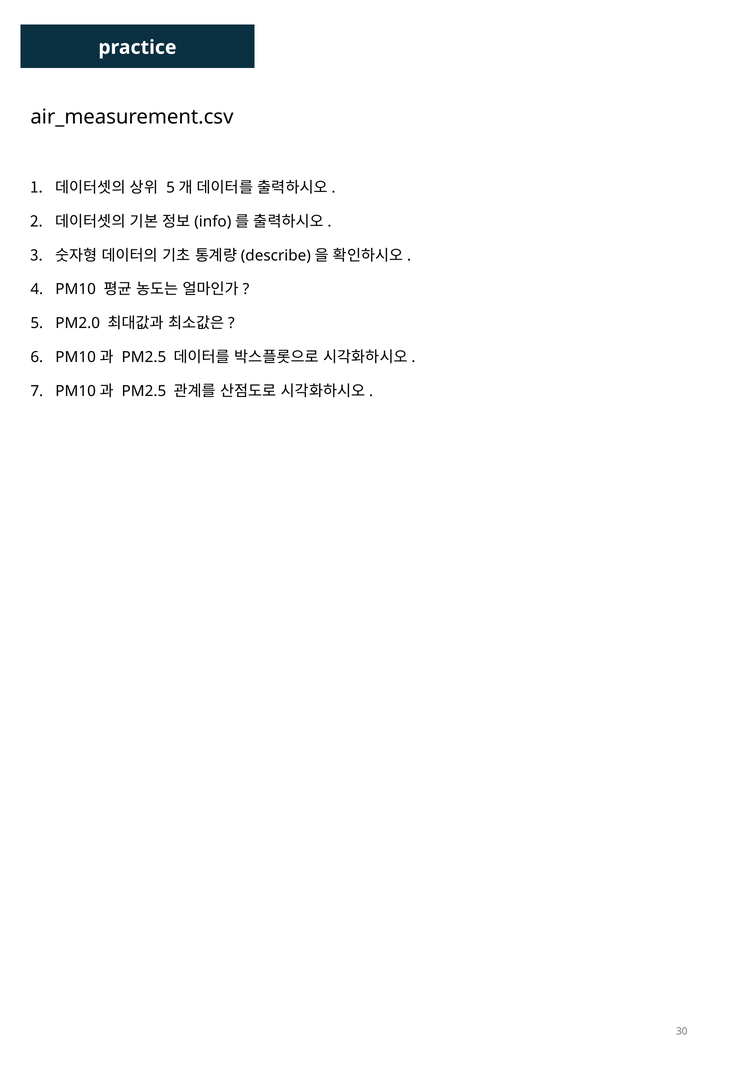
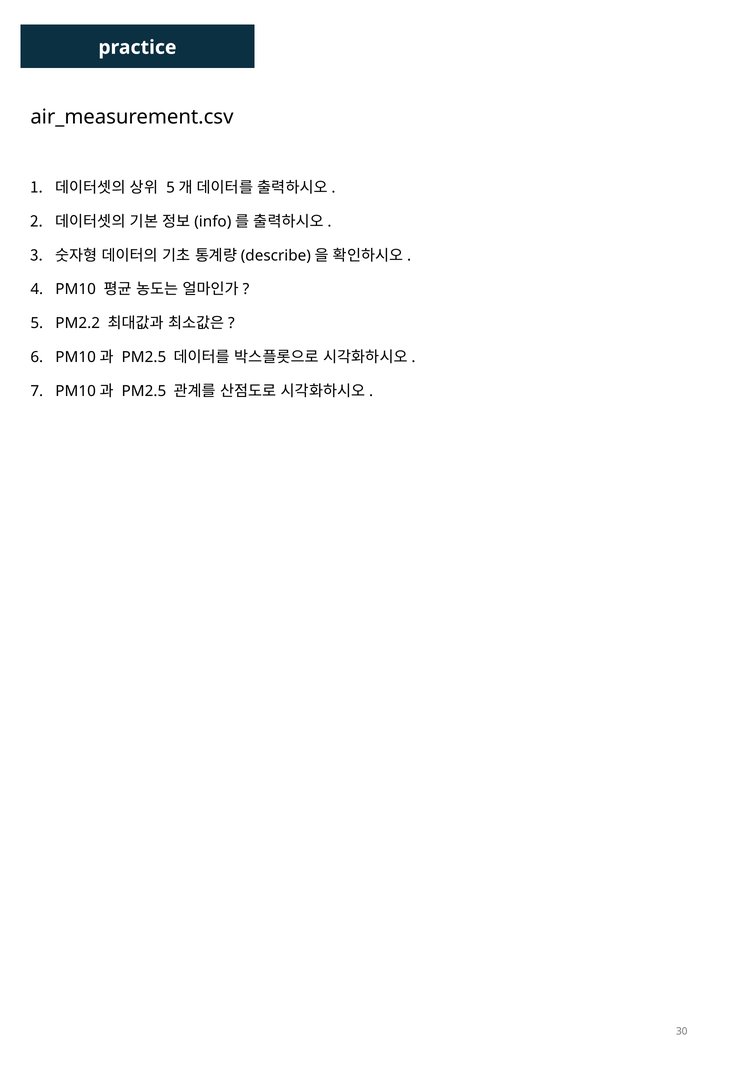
PM2.0: PM2.0 -> PM2.2
